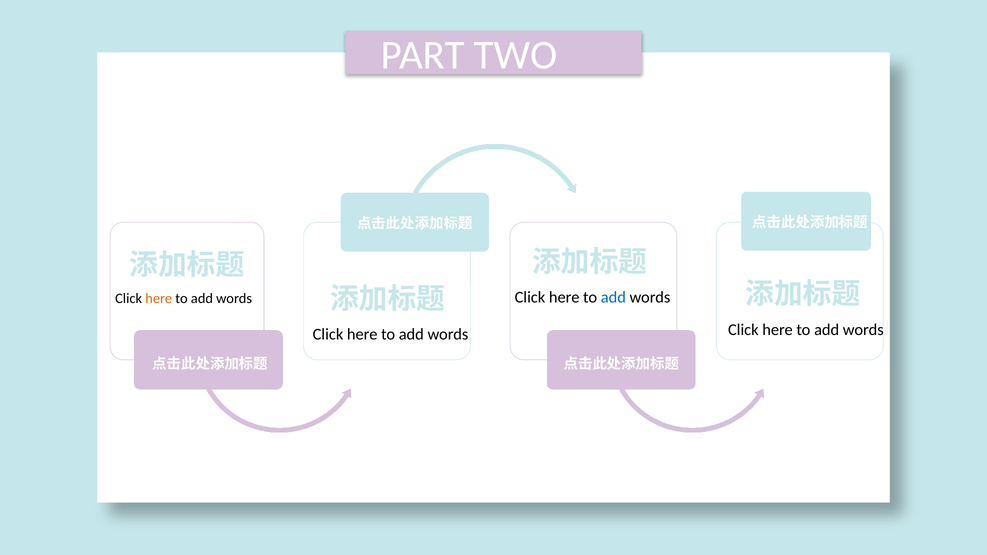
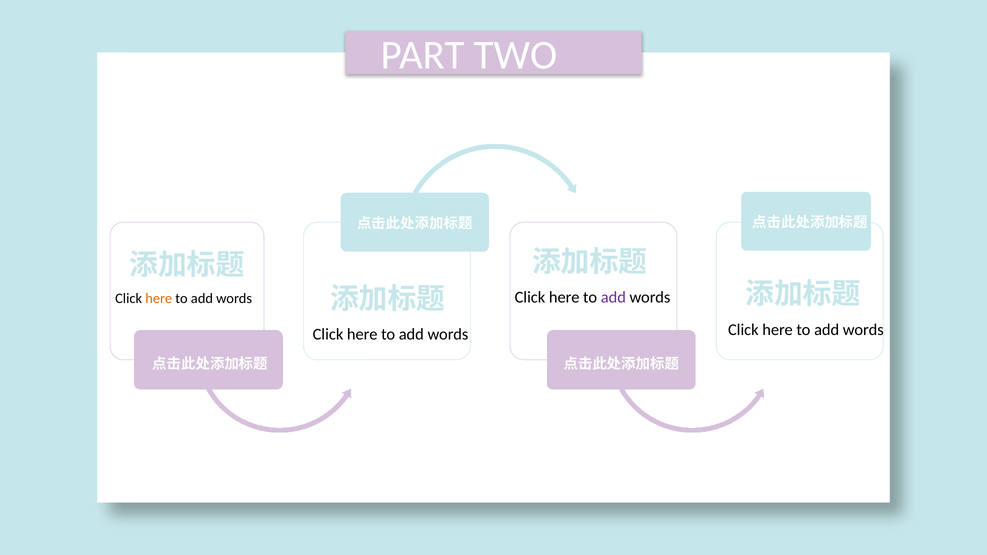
add at (613, 297) colour: blue -> purple
